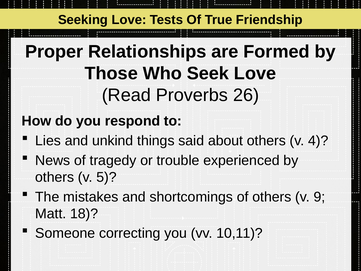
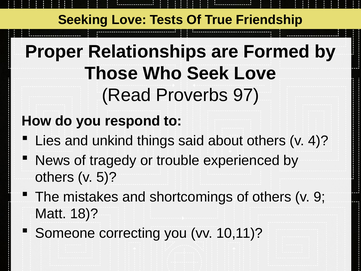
26: 26 -> 97
